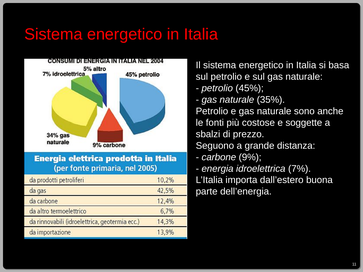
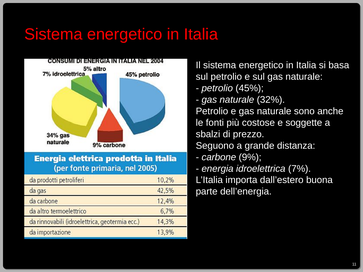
35%: 35% -> 32%
